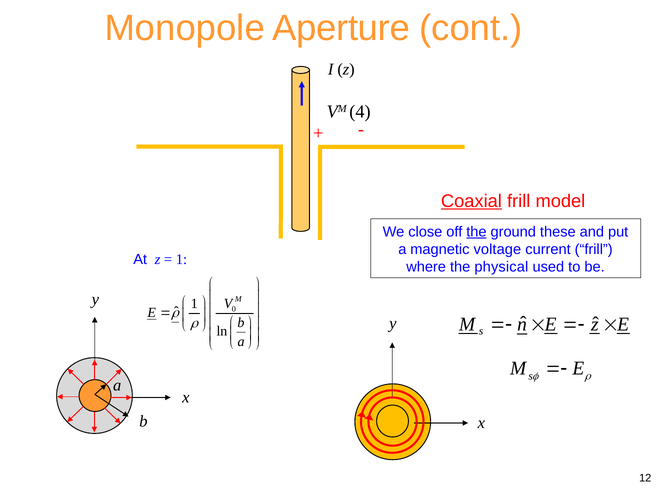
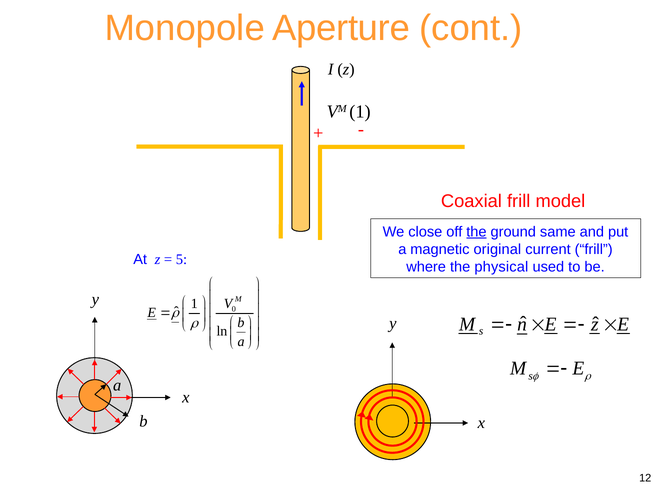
VM 4: 4 -> 1
Coaxial underline: present -> none
these: these -> same
voltage: voltage -> original
1 at (181, 259): 1 -> 5
